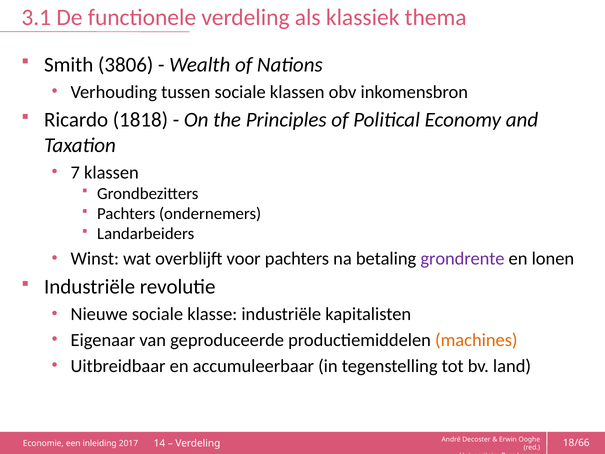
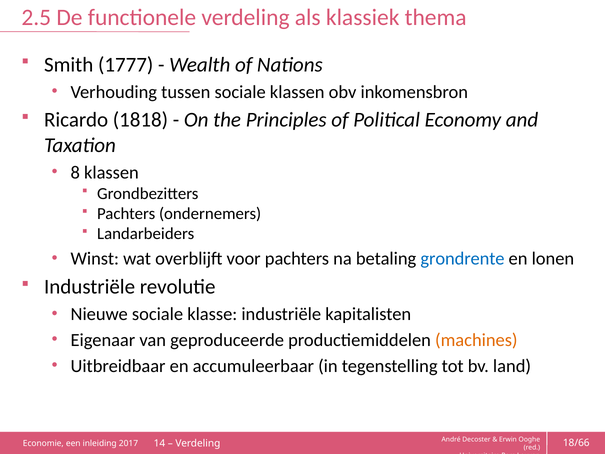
3.1: 3.1 -> 2.5
3806: 3806 -> 1777
7: 7 -> 8
grondrente colour: purple -> blue
